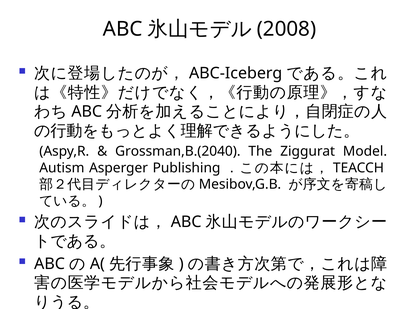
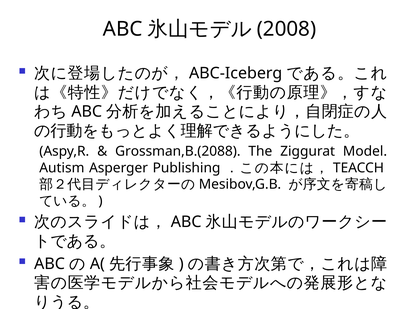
Grossman,B.(2040: Grossman,B.(2040 -> Grossman,B.(2088
